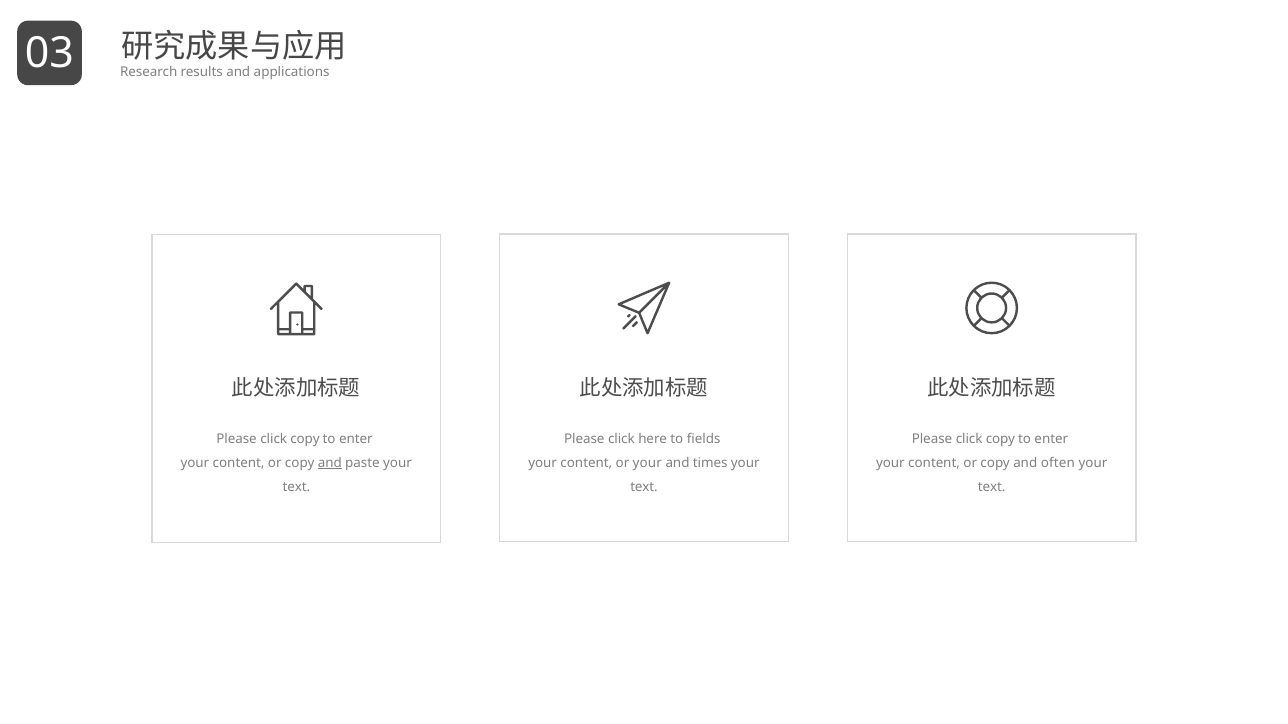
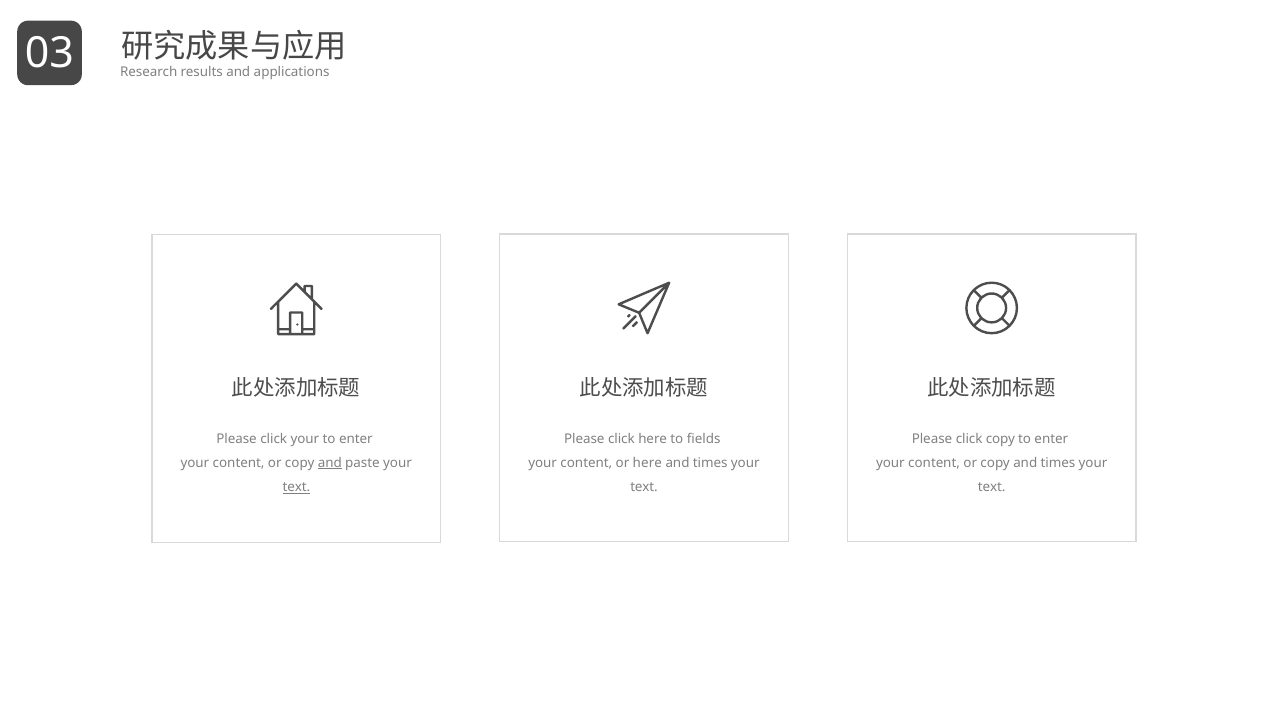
copy at (305, 439): copy -> your
or your: your -> here
copy and often: often -> times
text at (296, 488) underline: none -> present
